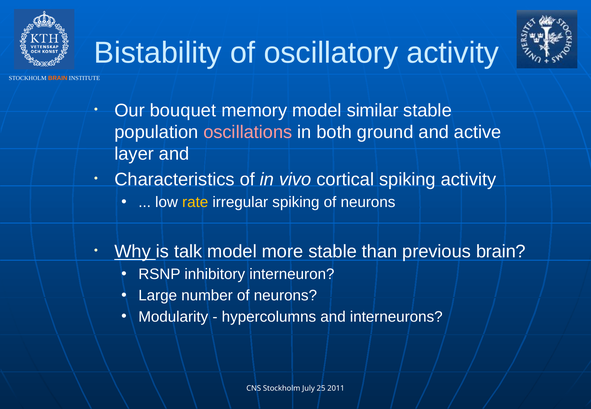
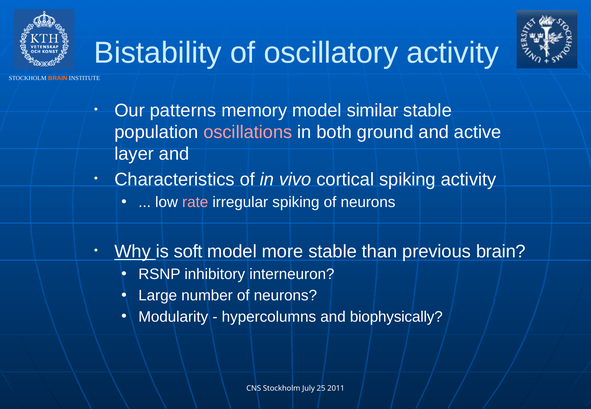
bouquet: bouquet -> patterns
rate colour: yellow -> pink
talk: talk -> soft
interneurons: interneurons -> biophysically
